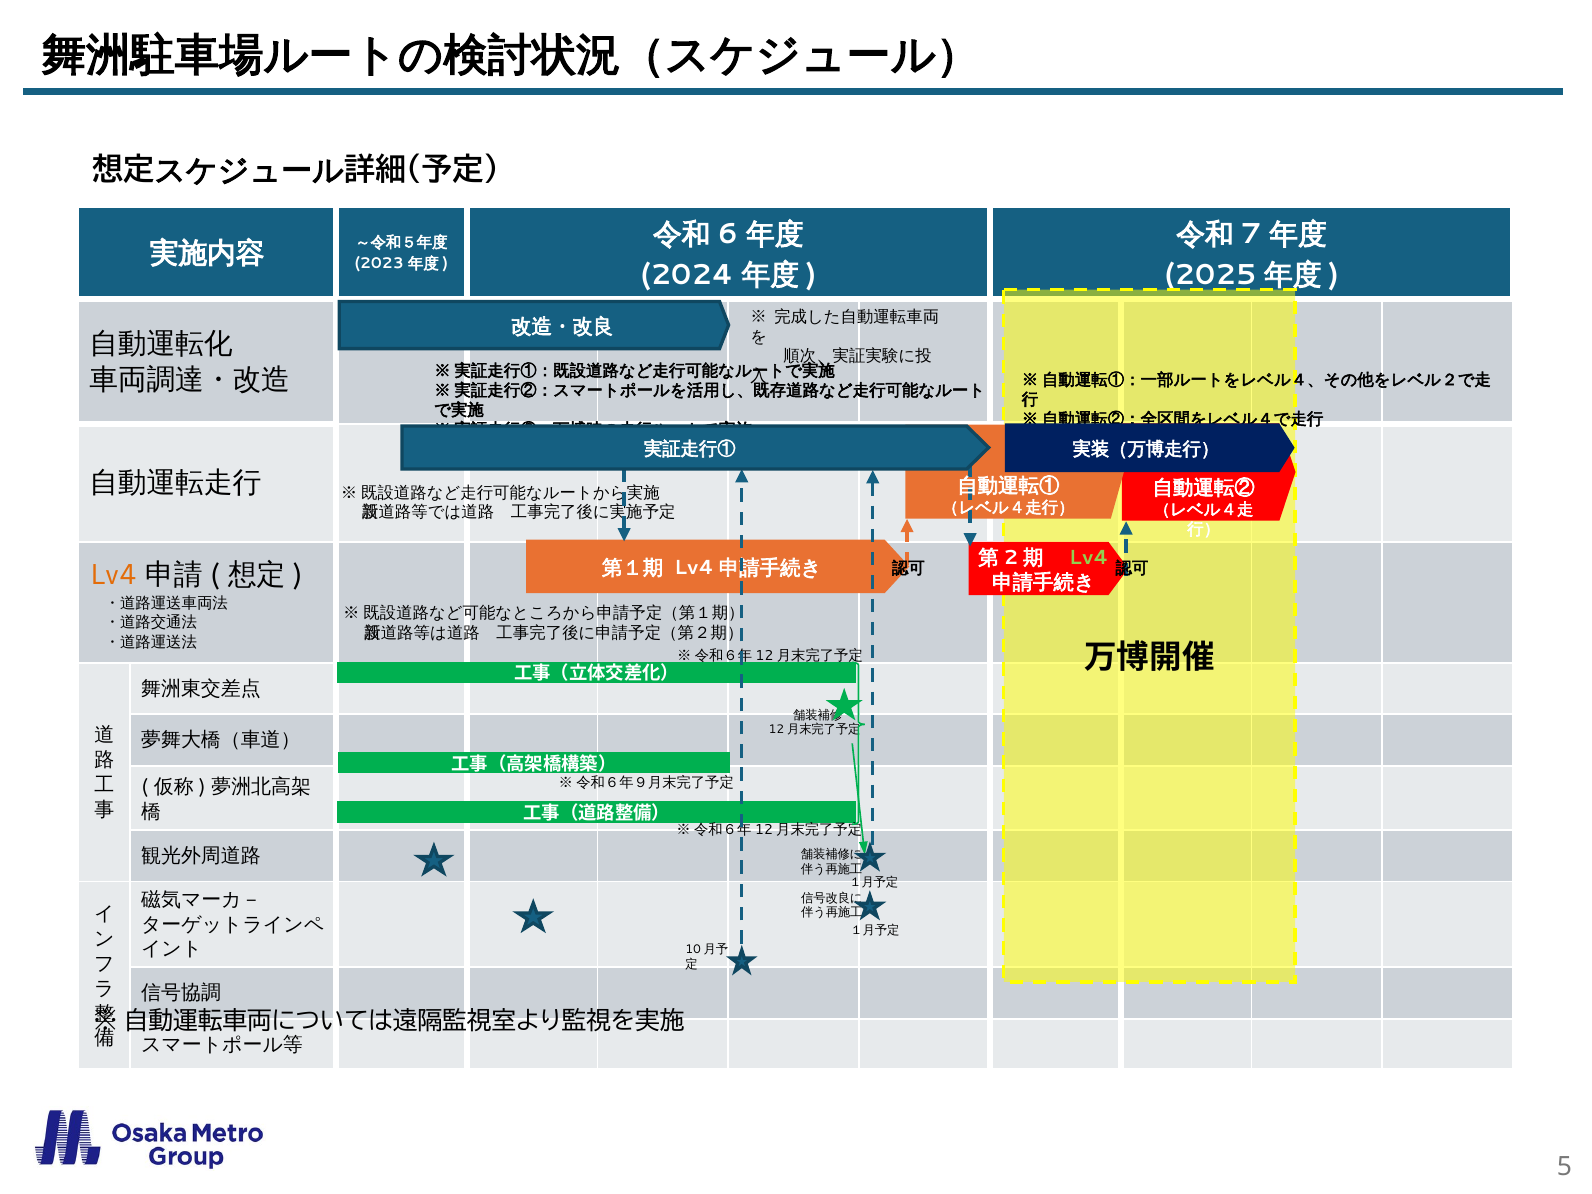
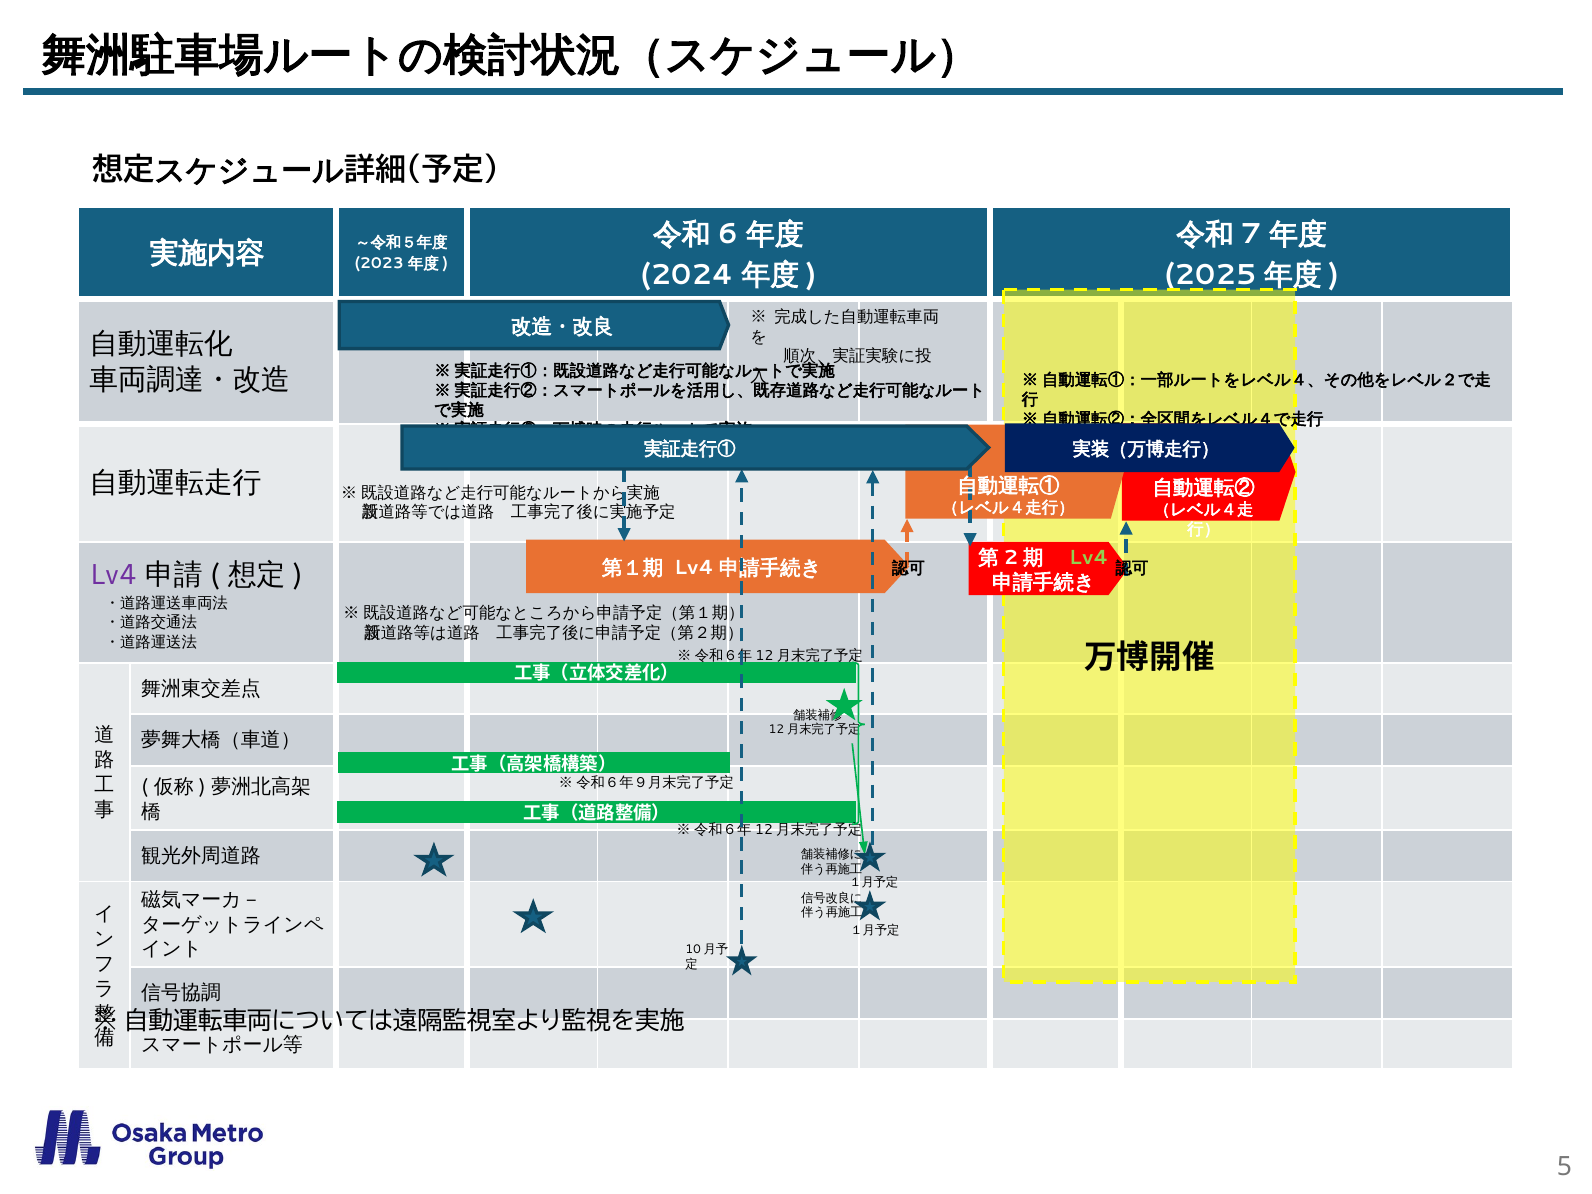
Lv4 at (113, 575) colour: orange -> purple
